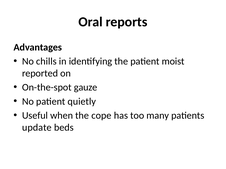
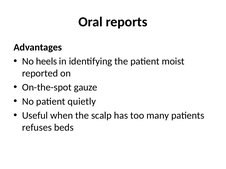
chills: chills -> heels
cope: cope -> scalp
update: update -> refuses
